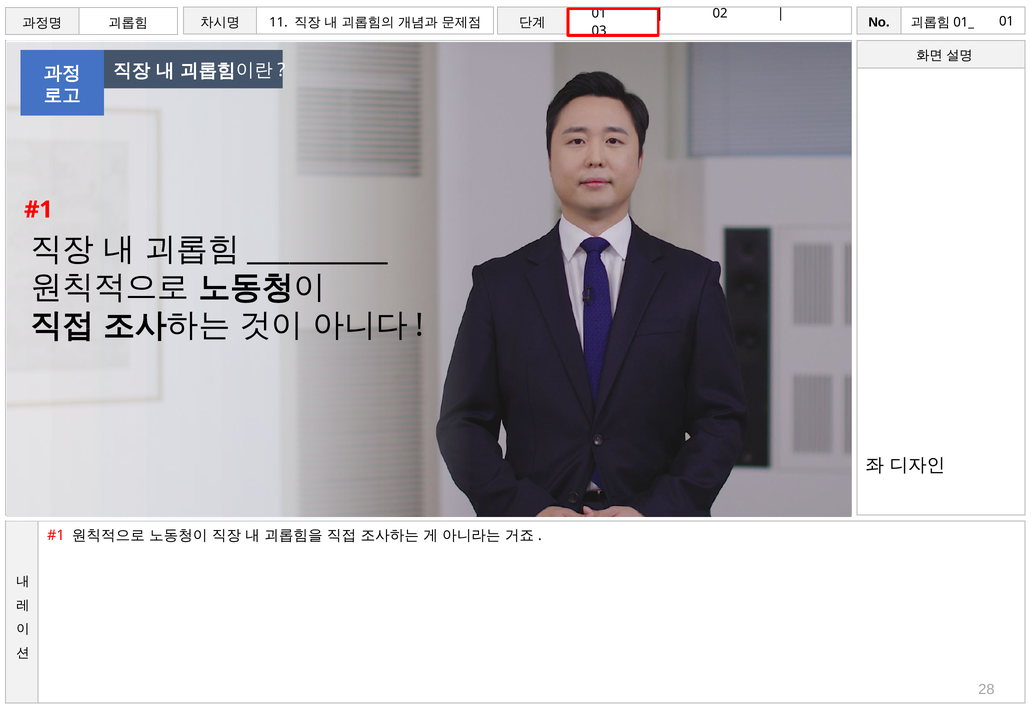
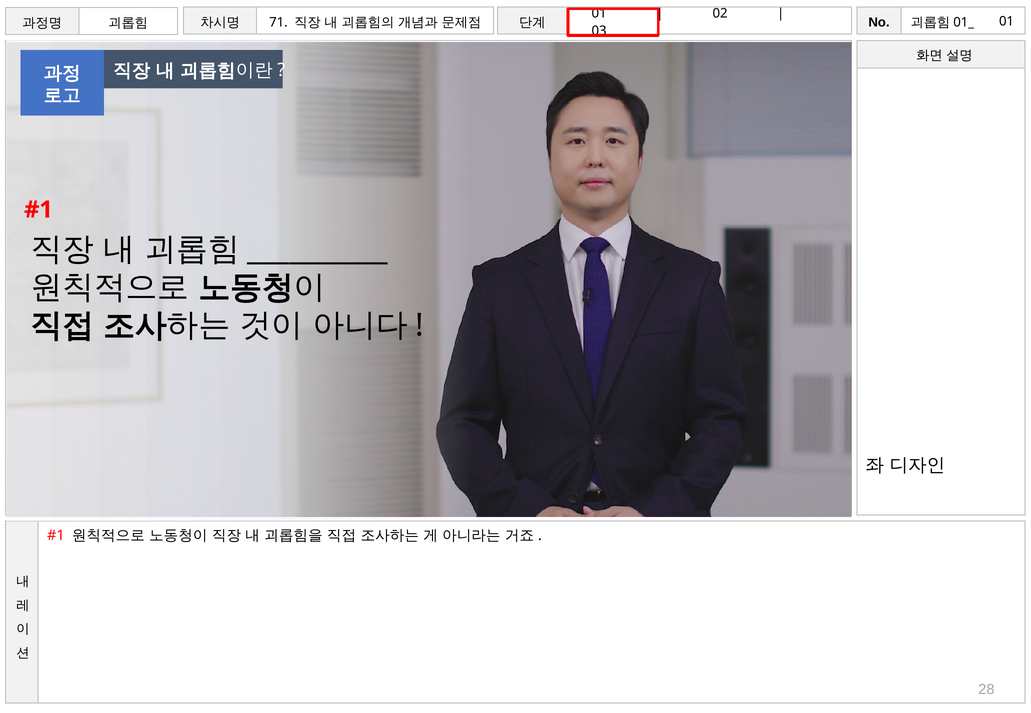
11: 11 -> 71
